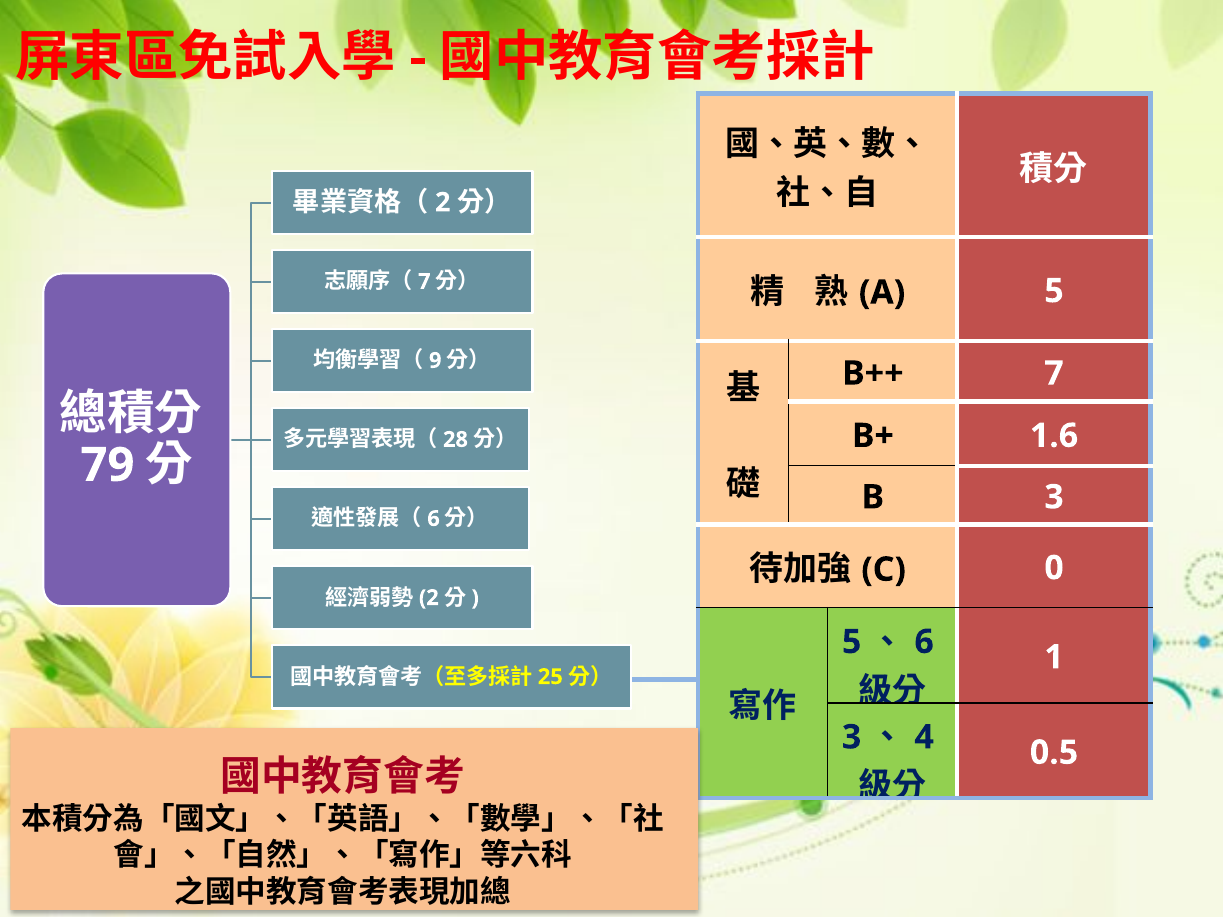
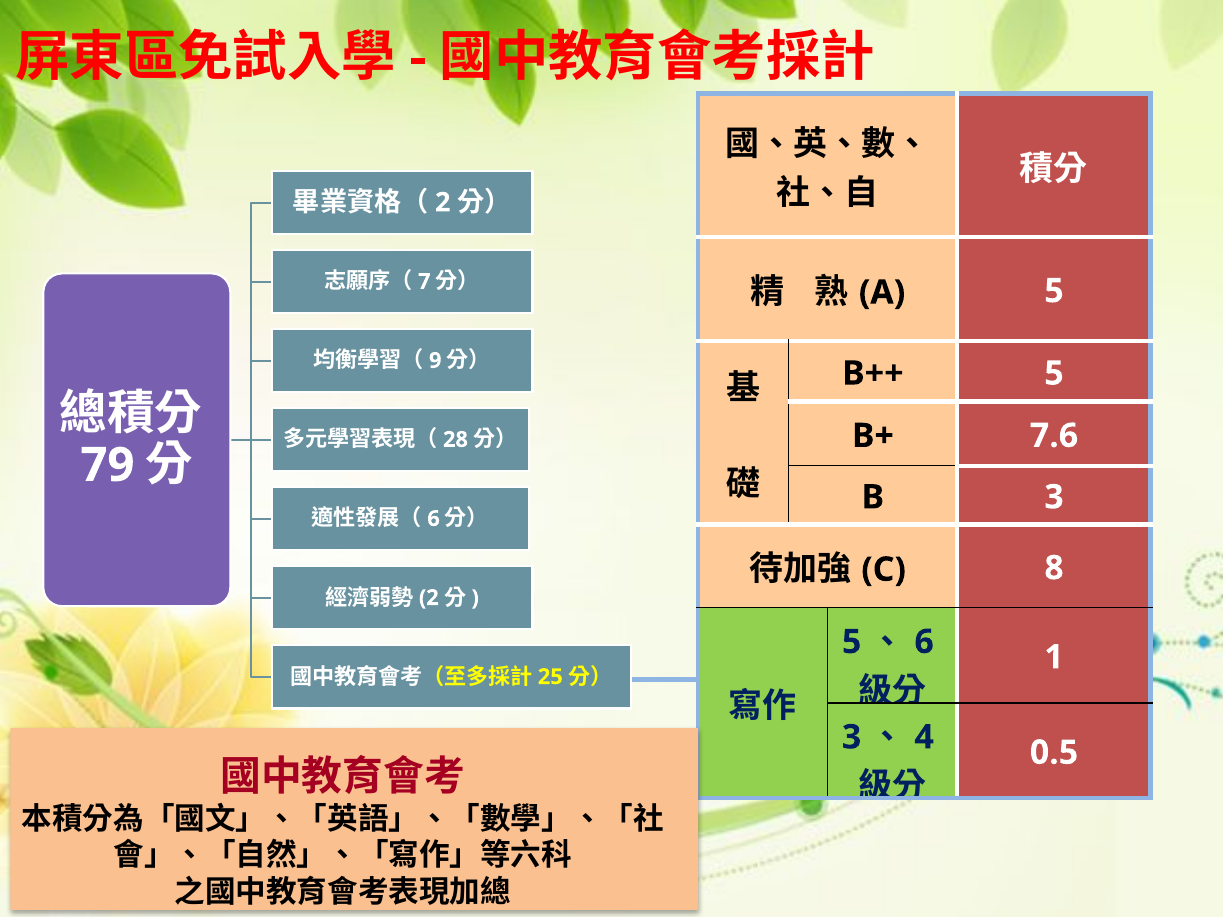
B++ 7: 7 -> 5
1.6: 1.6 -> 7.6
0: 0 -> 8
